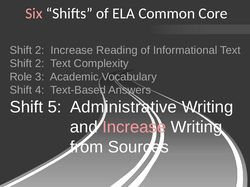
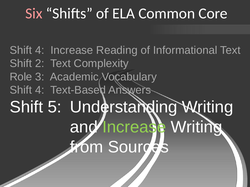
2 at (40, 50): 2 -> 4
Administrative: Administrative -> Understanding
Increase at (134, 127) colour: pink -> light green
